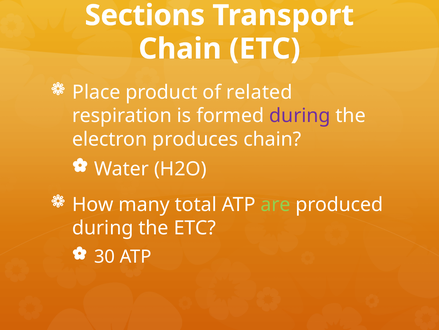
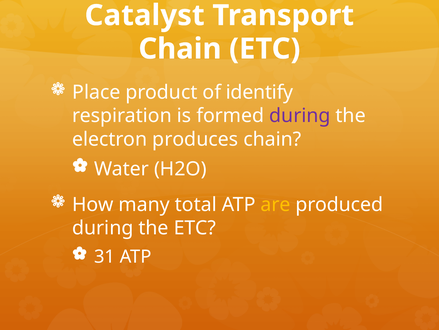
Sections: Sections -> Catalyst
related: related -> identify
are colour: light green -> yellow
30: 30 -> 31
